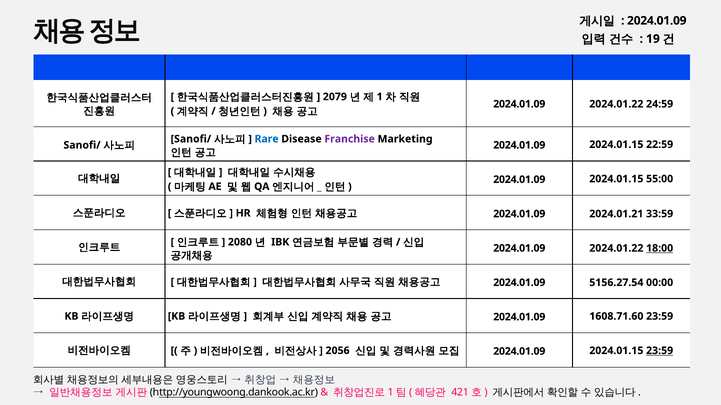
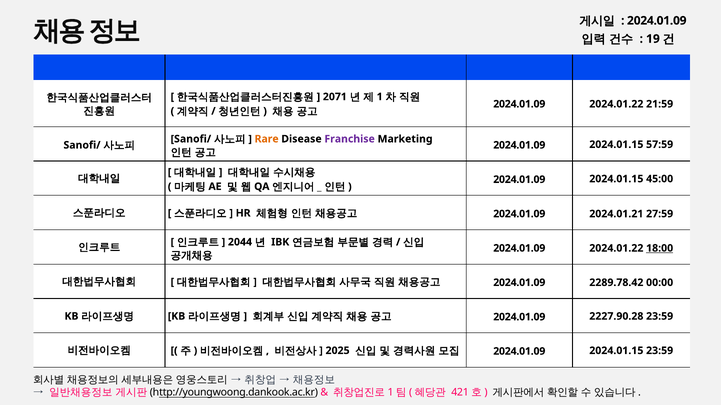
2079: 2079 -> 2071
24:59: 24:59 -> 21:59
Rare colour: blue -> orange
22:59: 22:59 -> 57:59
55:00: 55:00 -> 45:00
33:59: 33:59 -> 27:59
2080: 2080 -> 2044
5156.27.54: 5156.27.54 -> 2289.78.42
1608.71.60: 1608.71.60 -> 2227.90.28
2056: 2056 -> 2025
23:59 at (660, 351) underline: present -> none
